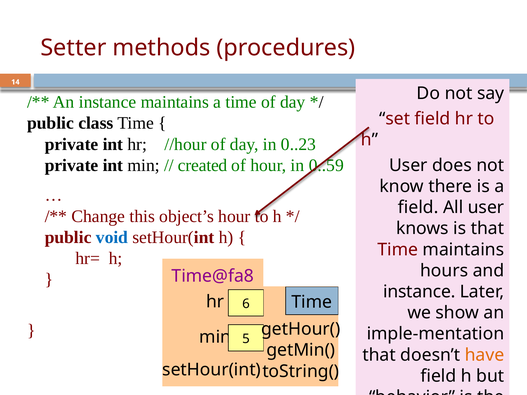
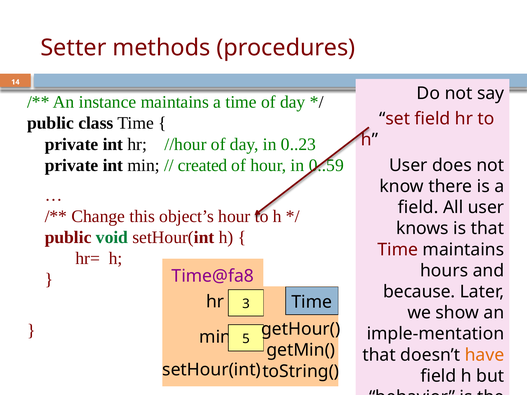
void colour: blue -> green
instance at (419, 292): instance -> because
6: 6 -> 3
